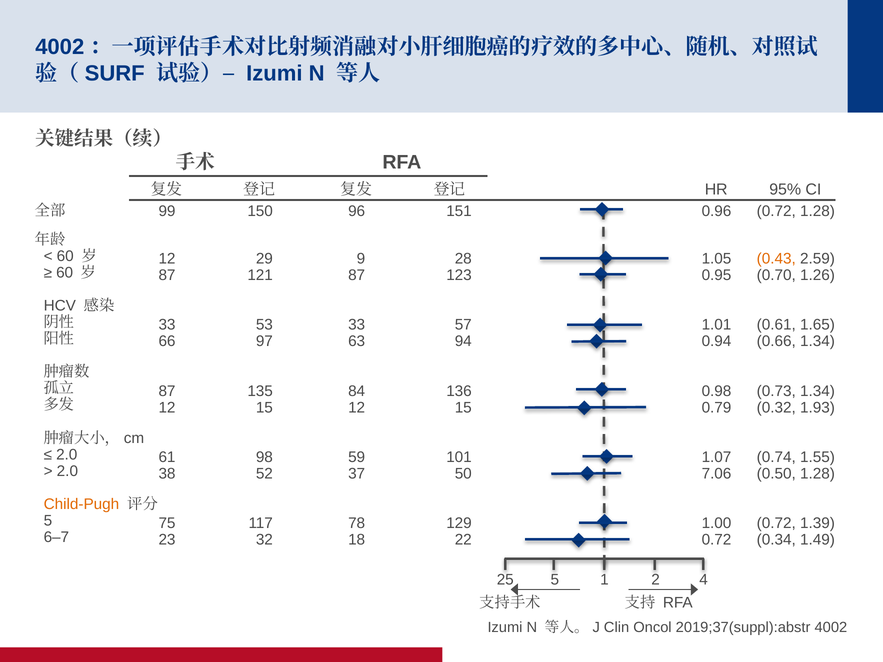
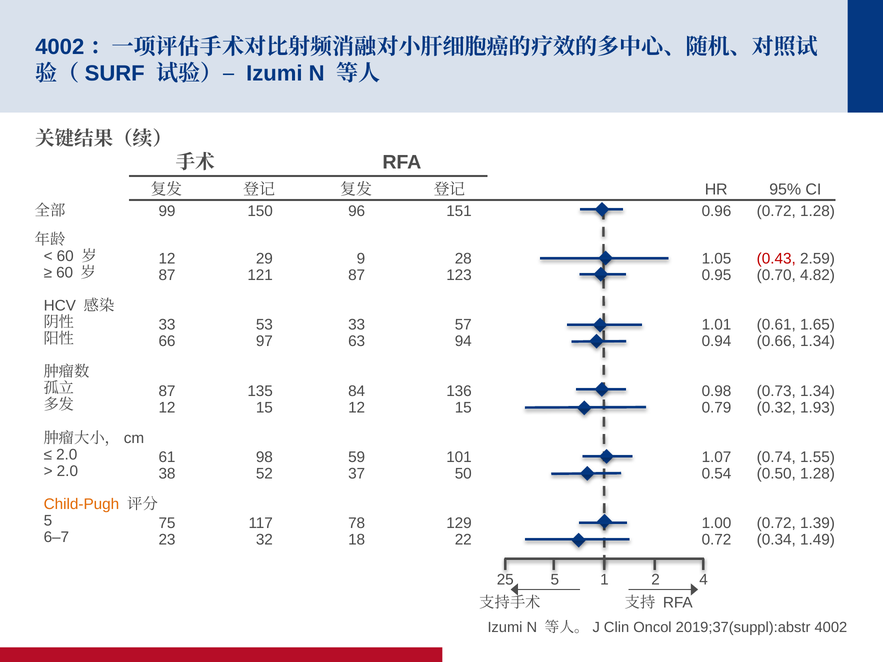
0.43 colour: orange -> red
1.26: 1.26 -> 4.82
7.06: 7.06 -> 0.54
